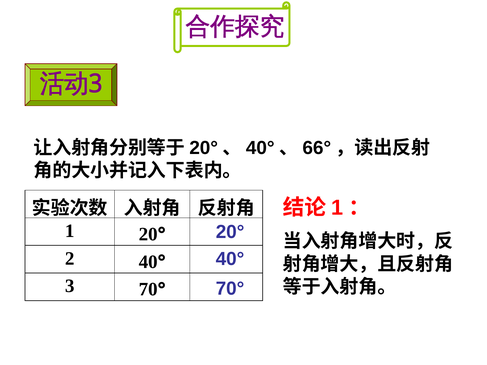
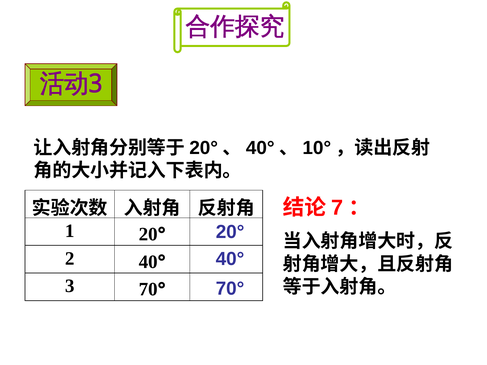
66°: 66° -> 10°
1 at (337, 208): 1 -> 7
